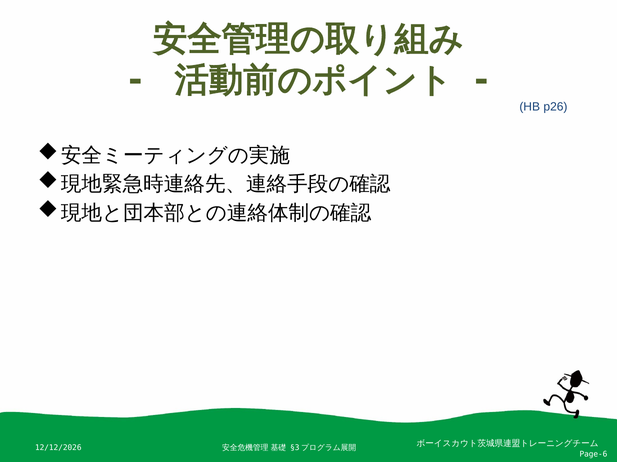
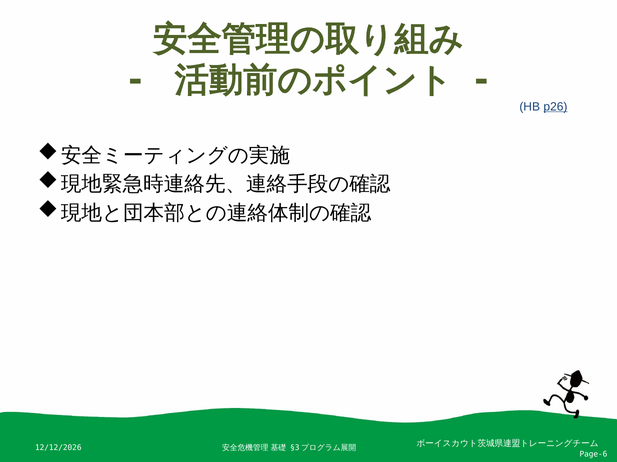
p26 underline: none -> present
